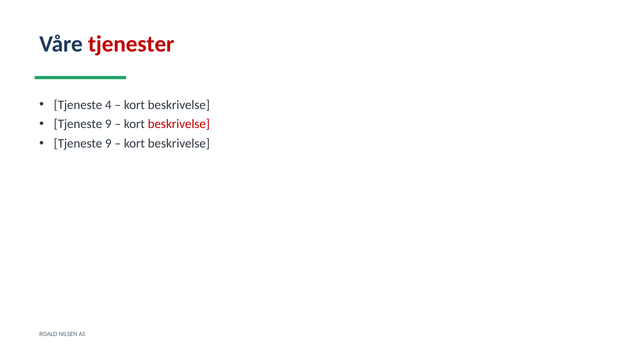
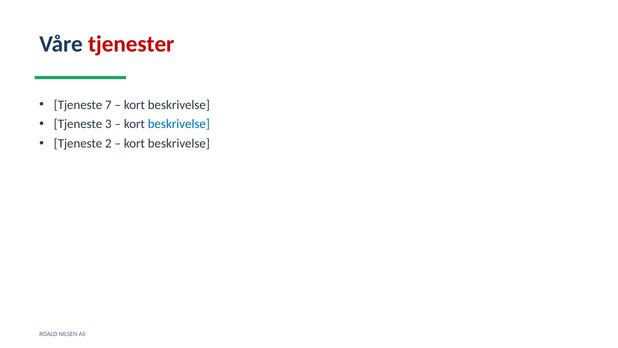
4: 4 -> 7
9 at (108, 124): 9 -> 3
beskrivelse at (179, 124) colour: red -> blue
9 at (108, 143): 9 -> 2
